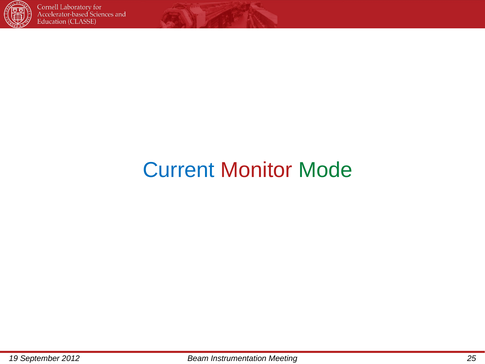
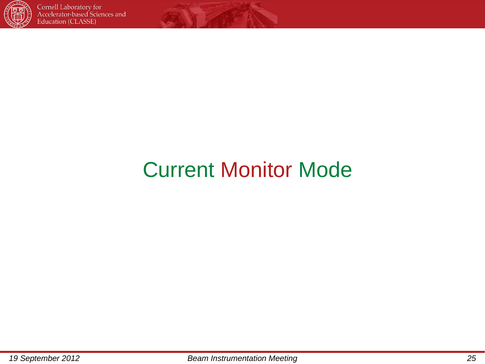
Current colour: blue -> green
